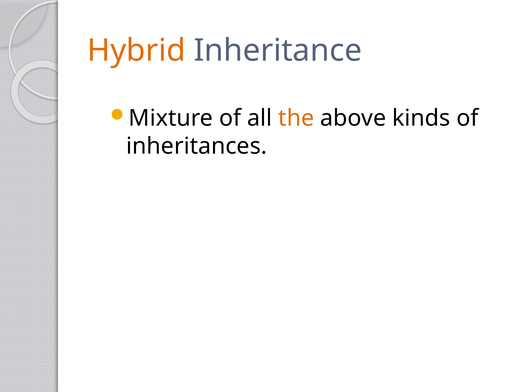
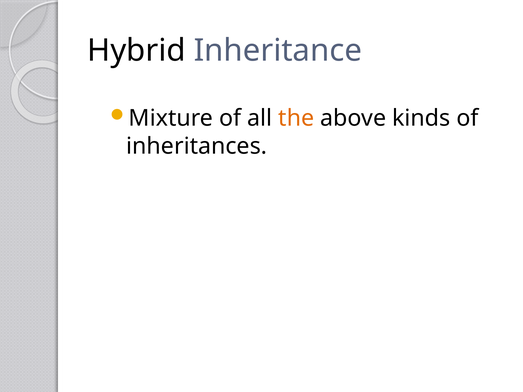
Hybrid colour: orange -> black
